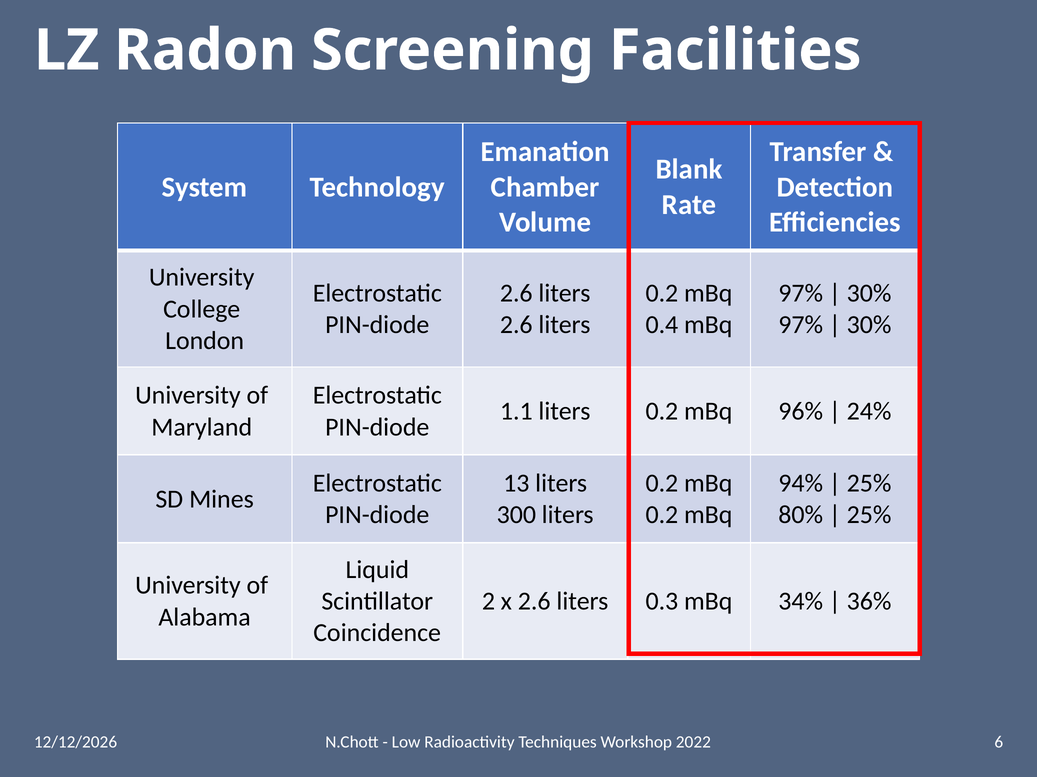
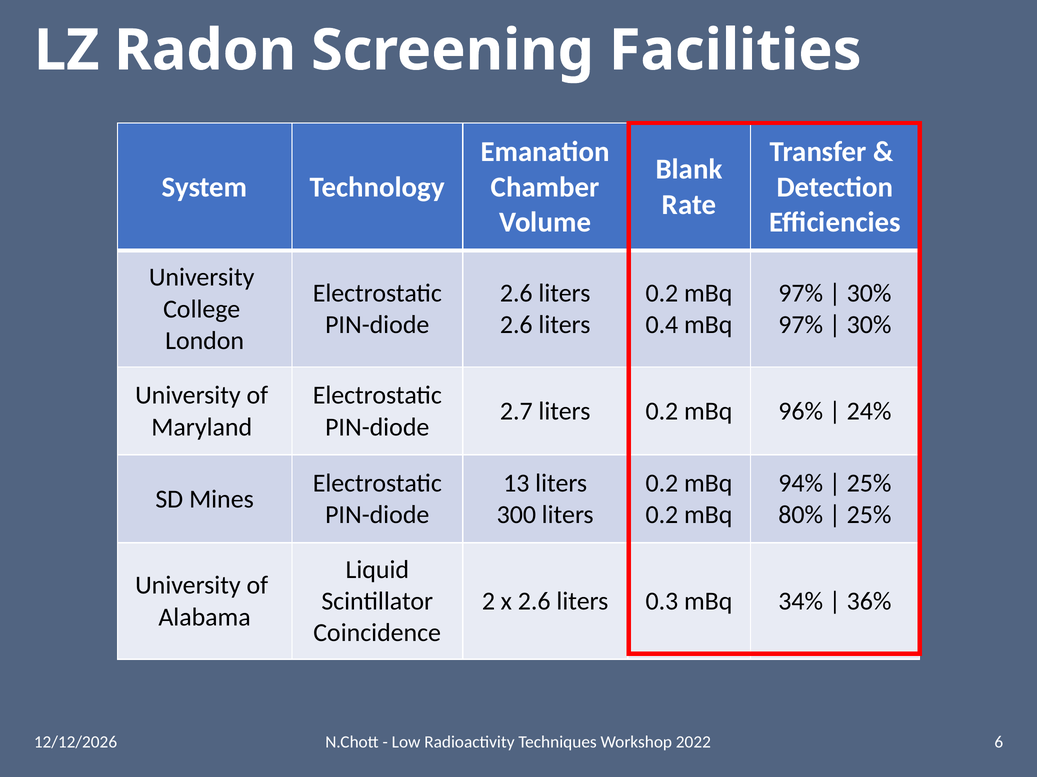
1.1: 1.1 -> 2.7
